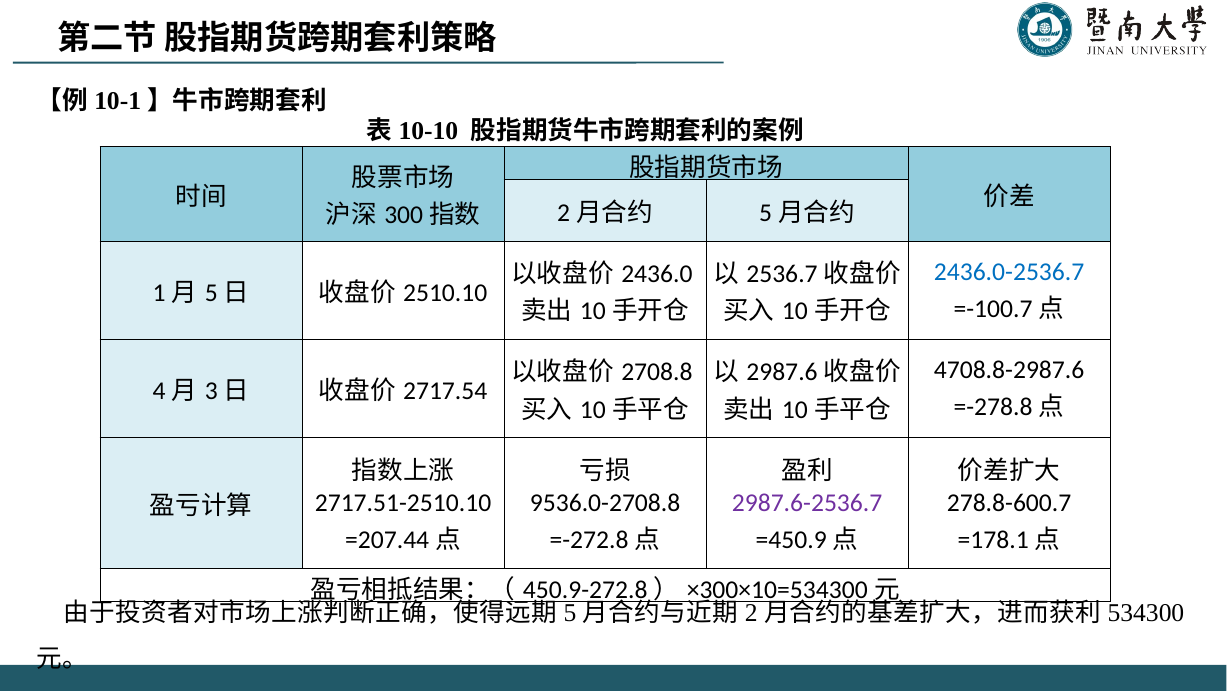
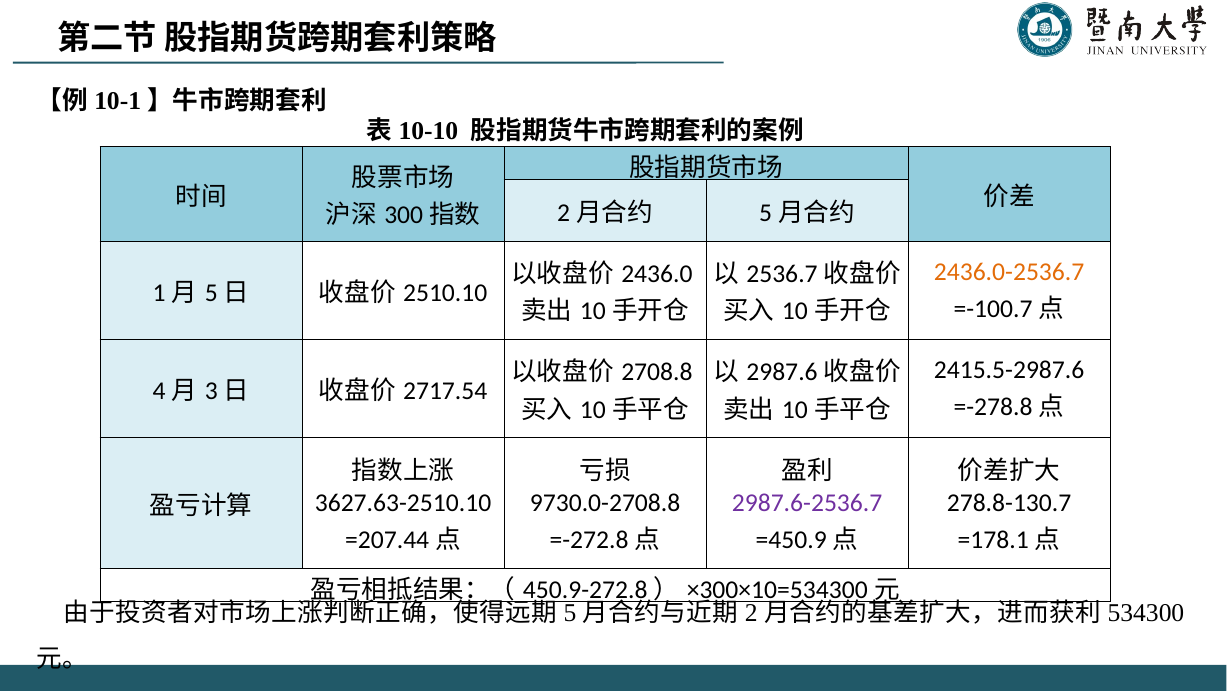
2436.0-2536.7 colour: blue -> orange
4708.8-2987.6: 4708.8-2987.6 -> 2415.5-2987.6
2717.51-2510.10: 2717.51-2510.10 -> 3627.63-2510.10
9536.0-2708.8: 9536.0-2708.8 -> 9730.0-2708.8
278.8-600.7: 278.8-600.7 -> 278.8-130.7
